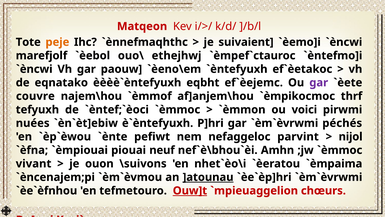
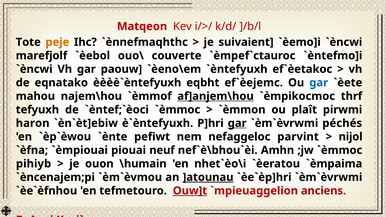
ethejhwj: ethejhwj -> couverte
gar at (319, 82) colour: purple -> blue
couvre: couvre -> mahou
af]anjem\hou underline: none -> present
voici: voici -> plaît
nuées: nuées -> haron
gar at (237, 123) underline: none -> present
vivant: vivant -> pihiyb
\suivons: \suivons -> \humain
chœurs: chœurs -> anciens
